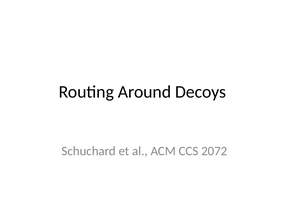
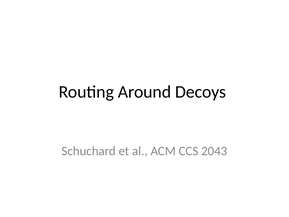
2072: 2072 -> 2043
